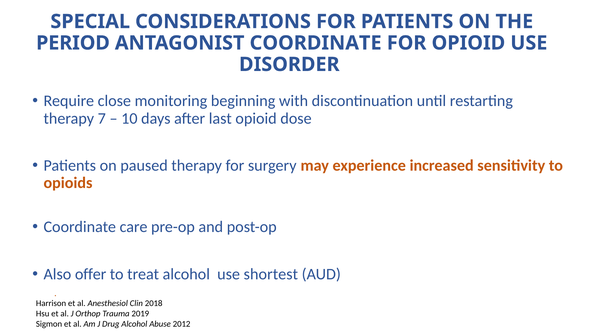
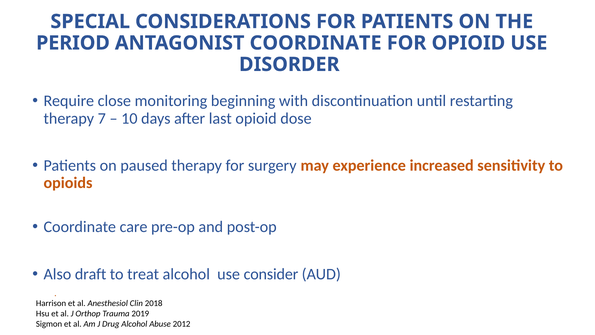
offer: offer -> draft
shortest: shortest -> consider
